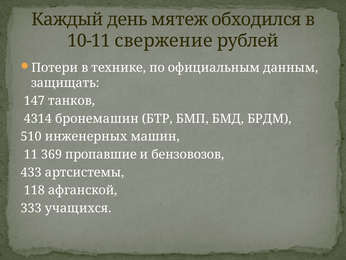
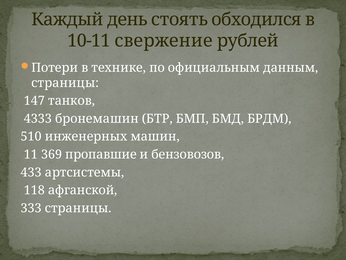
мятеж: мятеж -> стоять
защищать at (65, 83): защищать -> страницы
4314: 4314 -> 4333
333 учащихся: учащихся -> страницы
